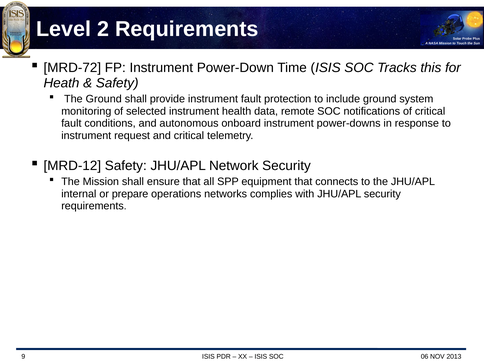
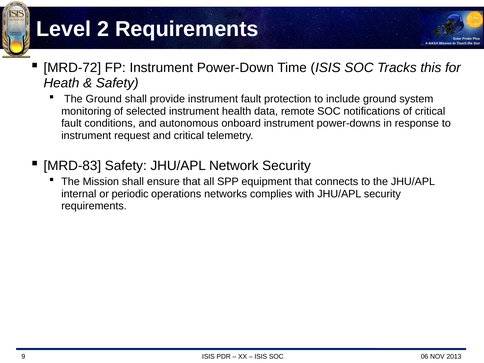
MRD-12: MRD-12 -> MRD-83
prepare: prepare -> periodic
